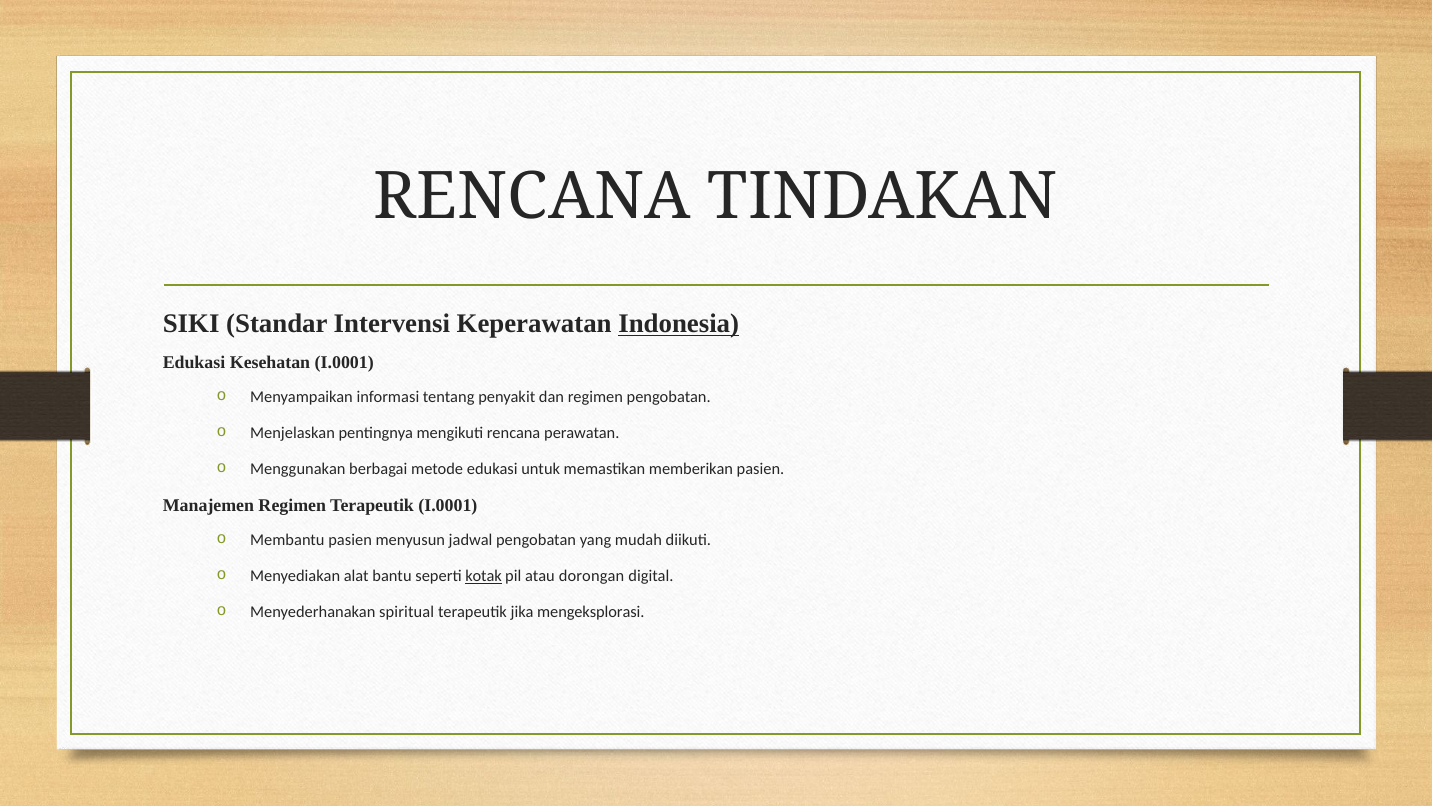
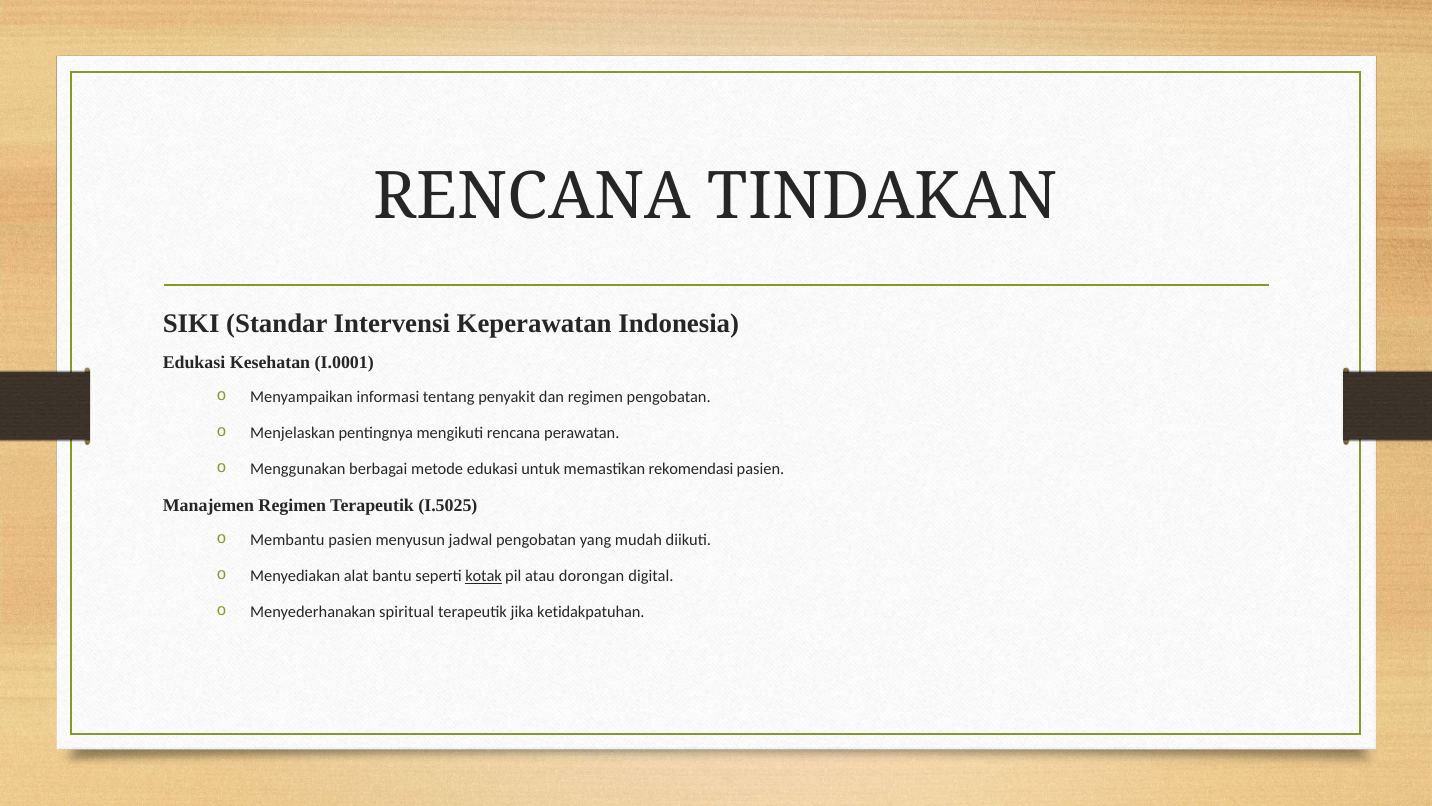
Indonesia underline: present -> none
memberikan: memberikan -> rekomendasi
Terapeutik I.0001: I.0001 -> I.5025
mengeksplorasi: mengeksplorasi -> ketidakpatuhan
